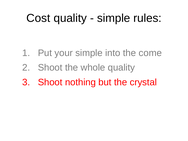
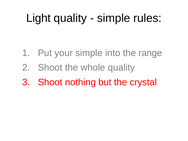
Cost: Cost -> Light
come: come -> range
